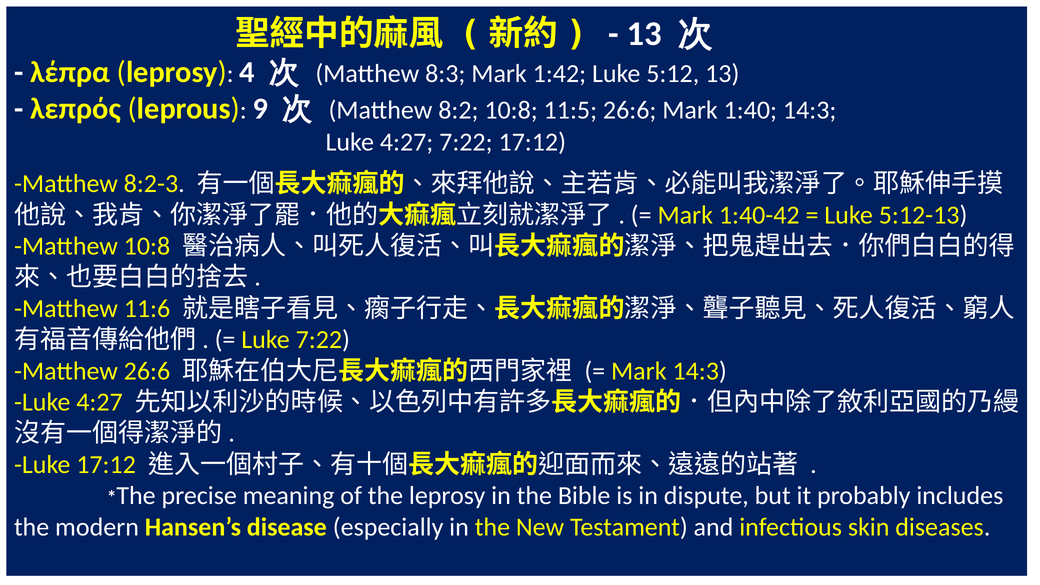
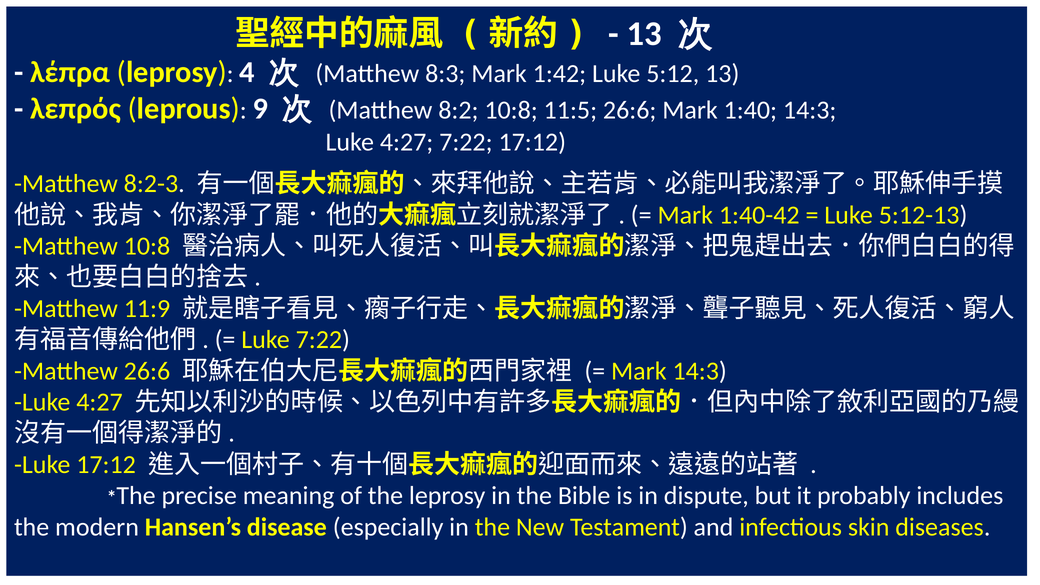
11:6: 11:6 -> 11:9
